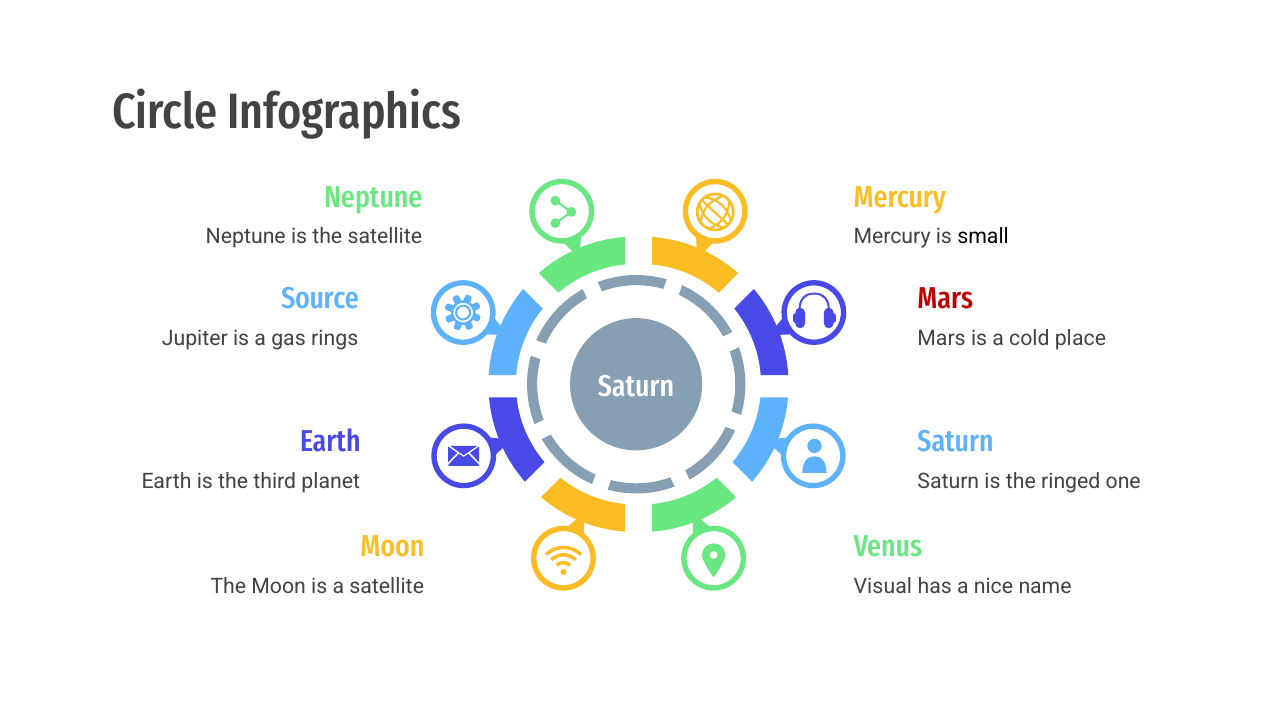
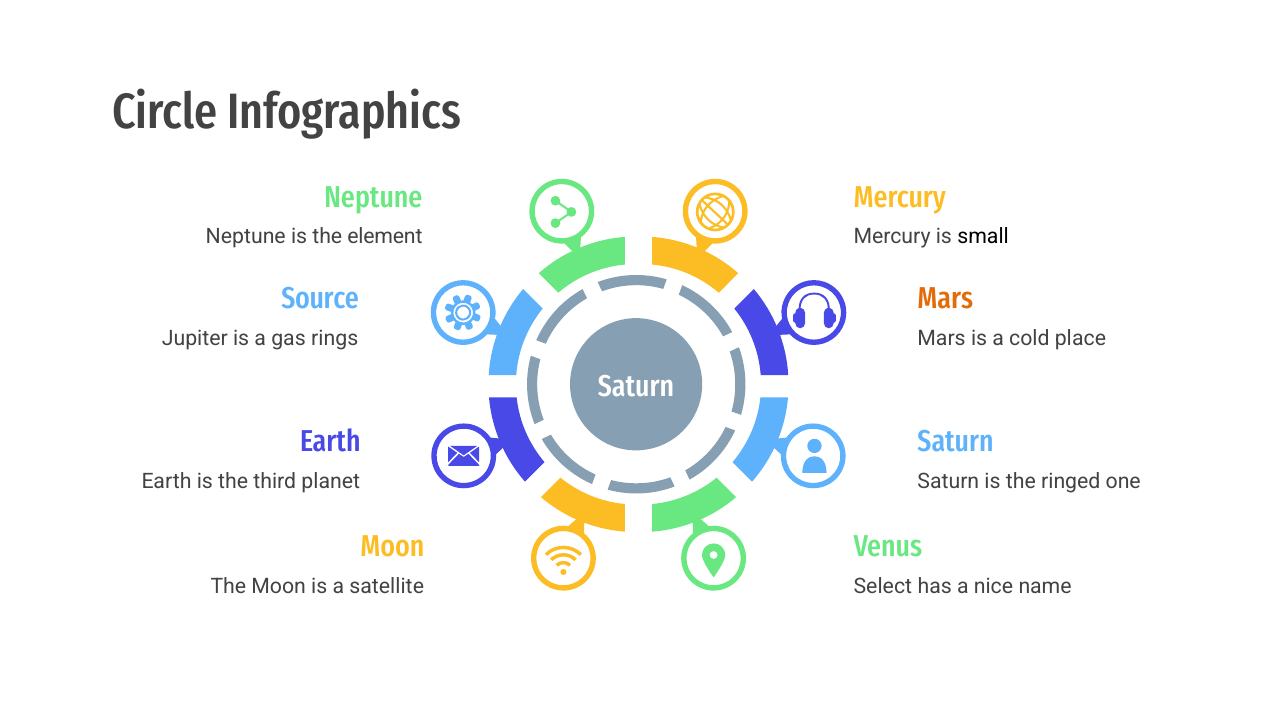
the satellite: satellite -> element
Mars at (945, 299) colour: red -> orange
Visual: Visual -> Select
